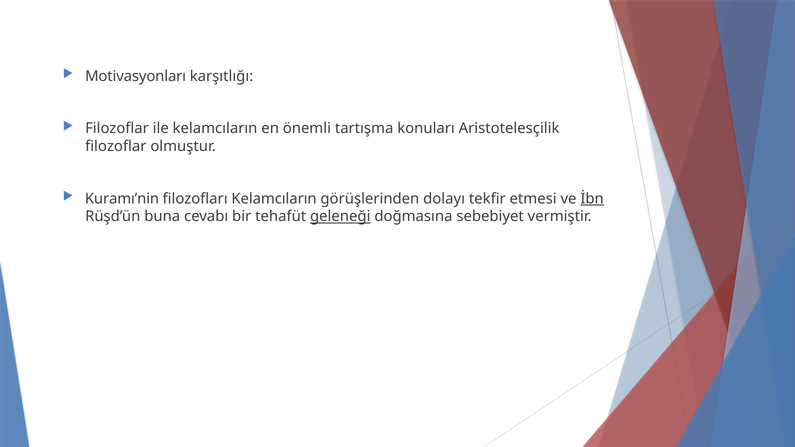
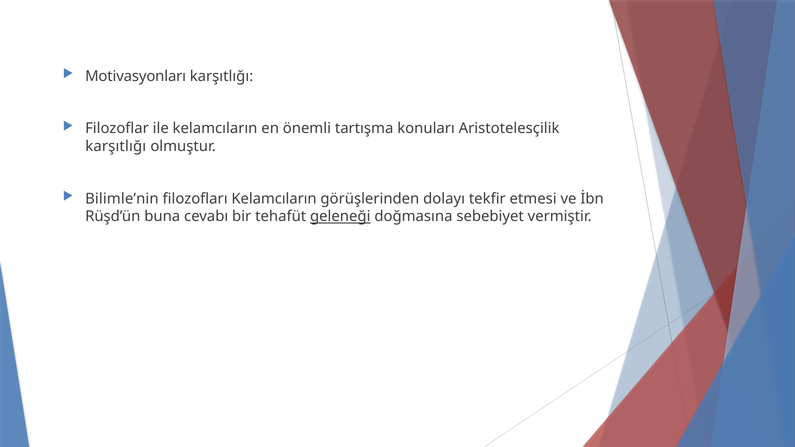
filozoflar at (116, 146): filozoflar -> karşıtlığı
Kuramı’nin: Kuramı’nin -> Bilimle’nin
İbn underline: present -> none
